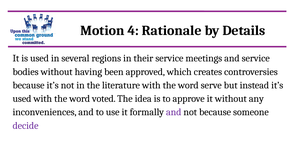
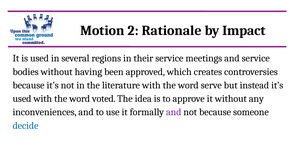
4: 4 -> 2
Details: Details -> Impact
decide colour: purple -> blue
